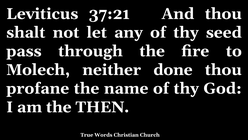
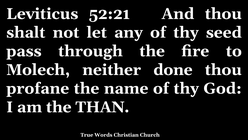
37:21: 37:21 -> 52:21
THEN: THEN -> THAN
